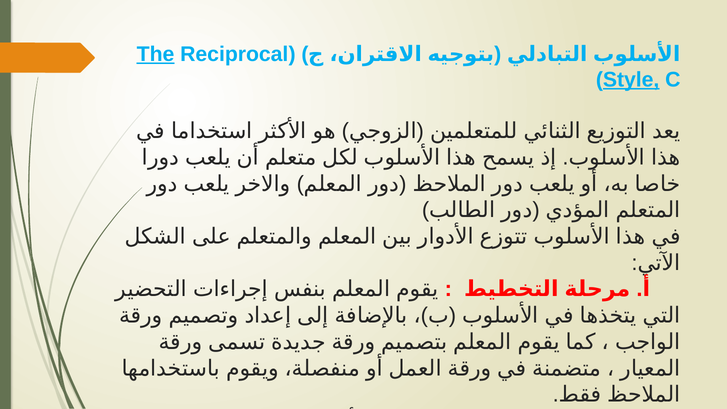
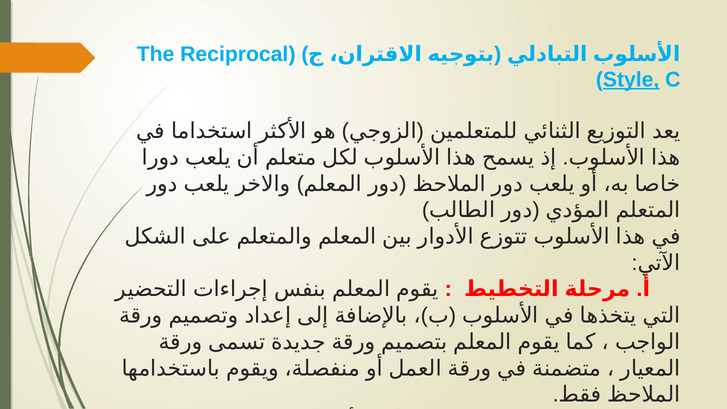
The underline: present -> none
